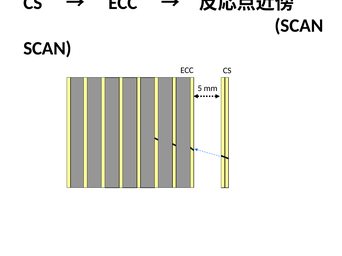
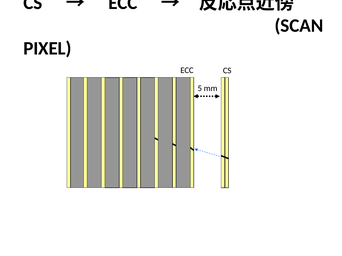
SCAN at (47, 48): SCAN -> PIXEL
